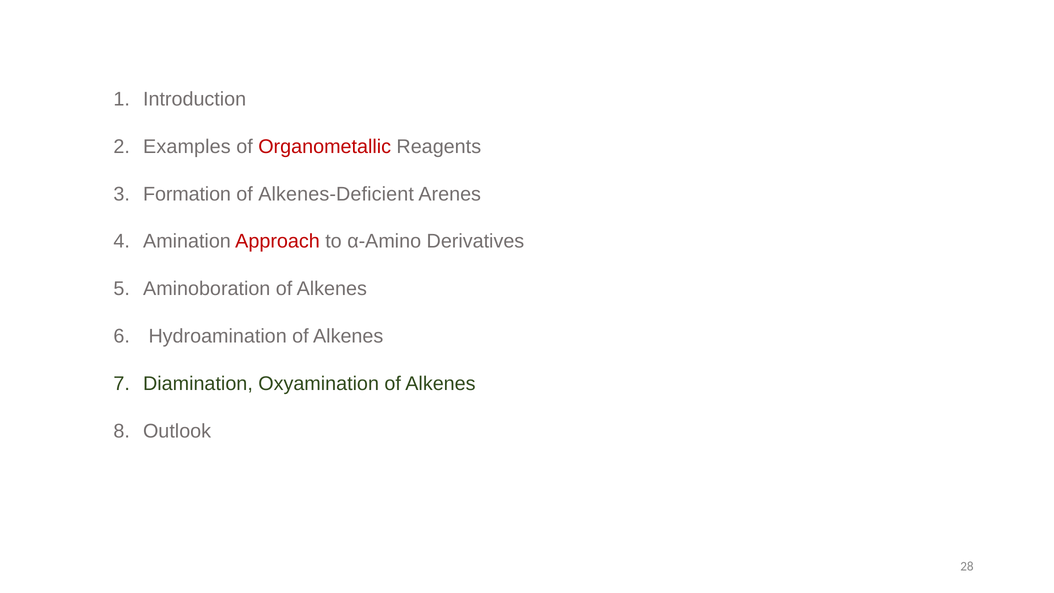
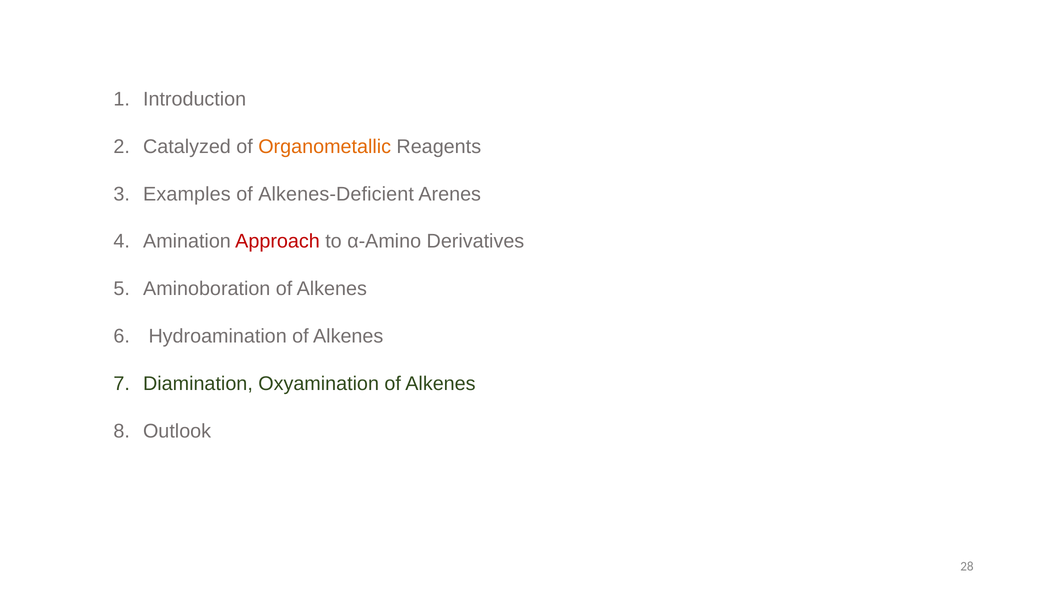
Examples: Examples -> Catalyzed
Organometallic colour: red -> orange
Formation: Formation -> Examples
